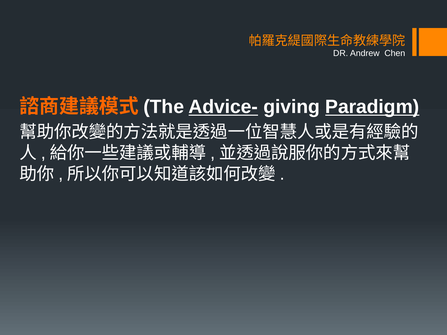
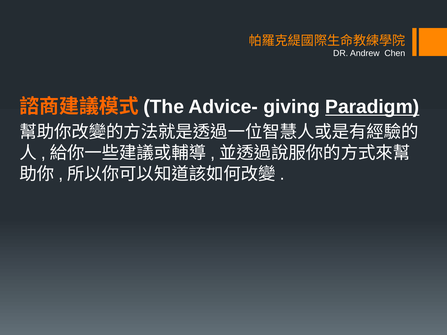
Advice- underline: present -> none
